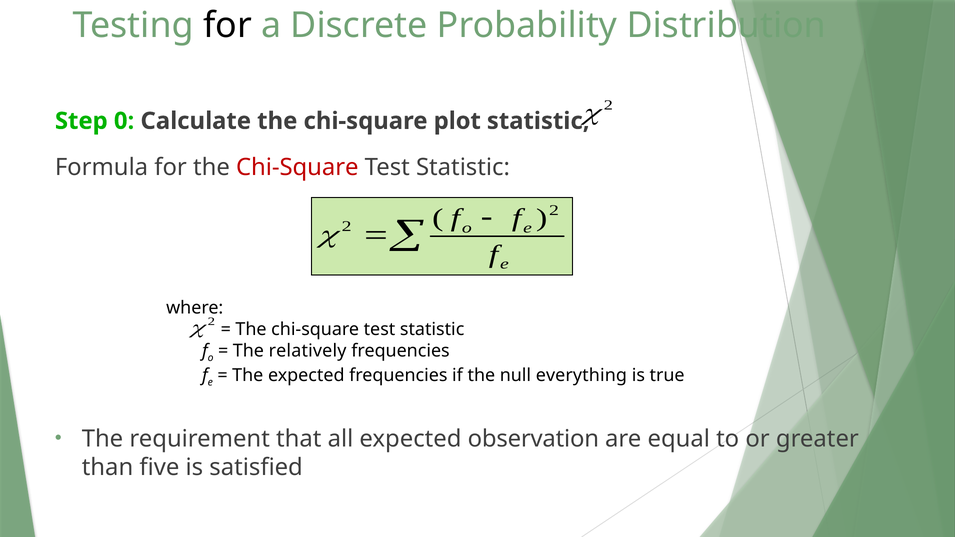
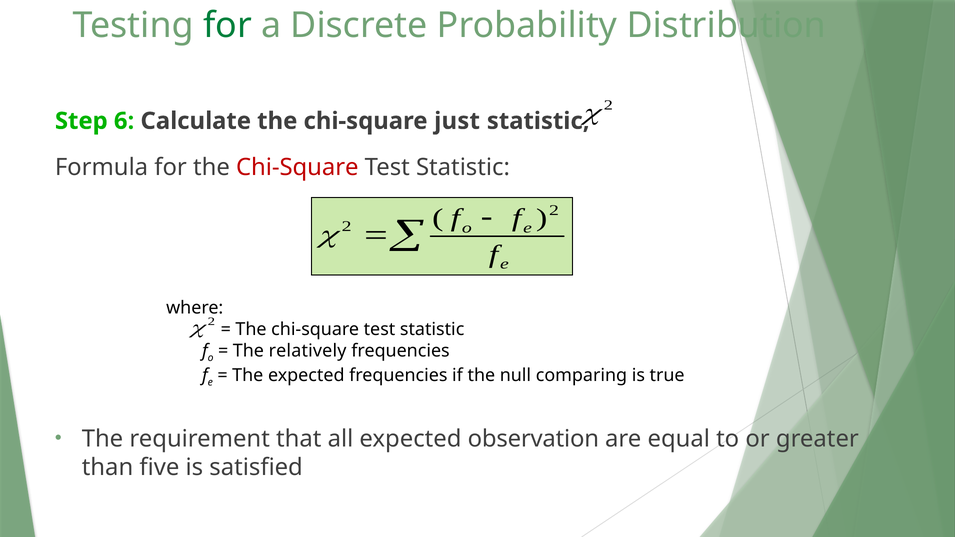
for at (227, 25) colour: black -> green
0: 0 -> 6
plot: plot -> just
everything: everything -> comparing
